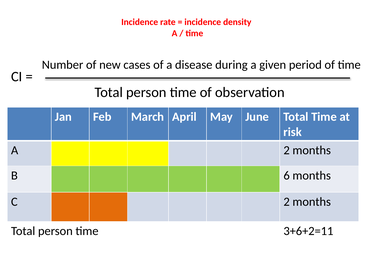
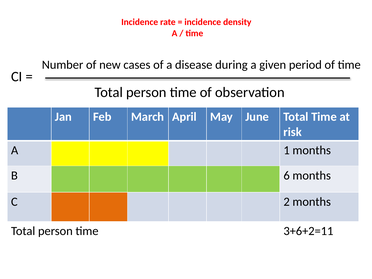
A 2: 2 -> 1
